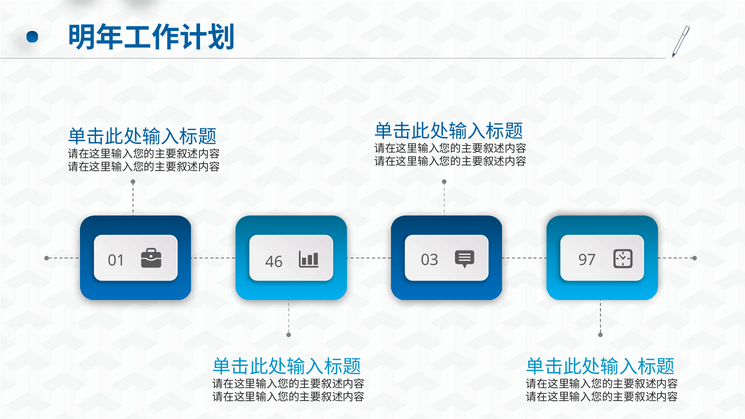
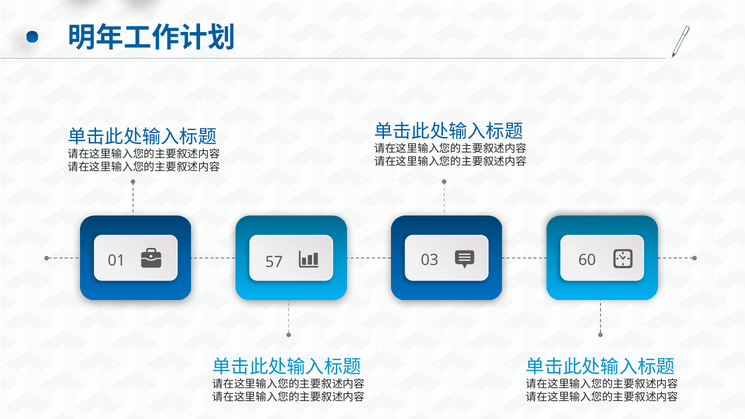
46: 46 -> 57
97: 97 -> 60
